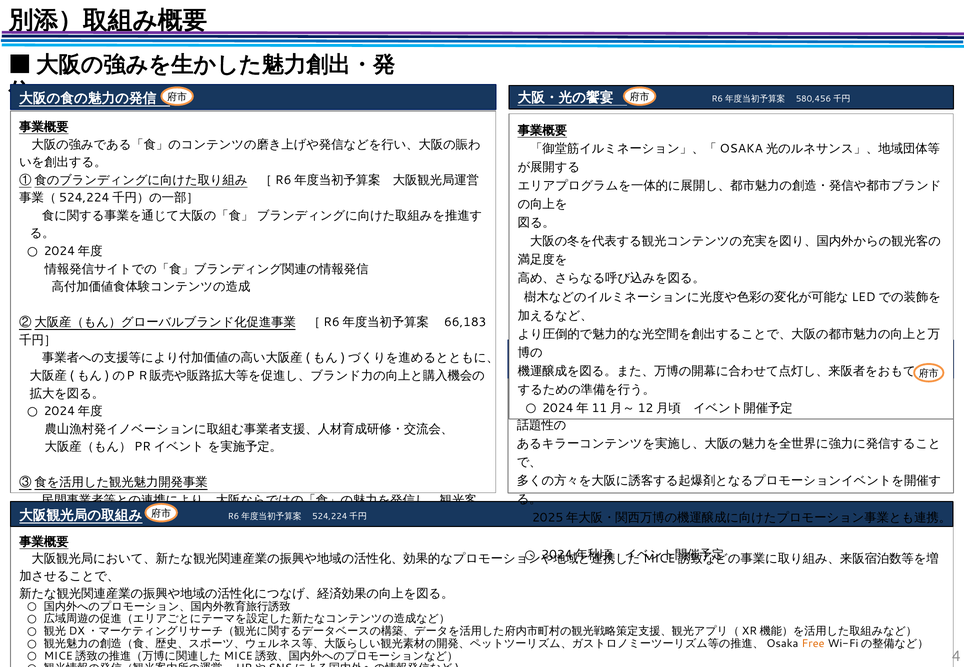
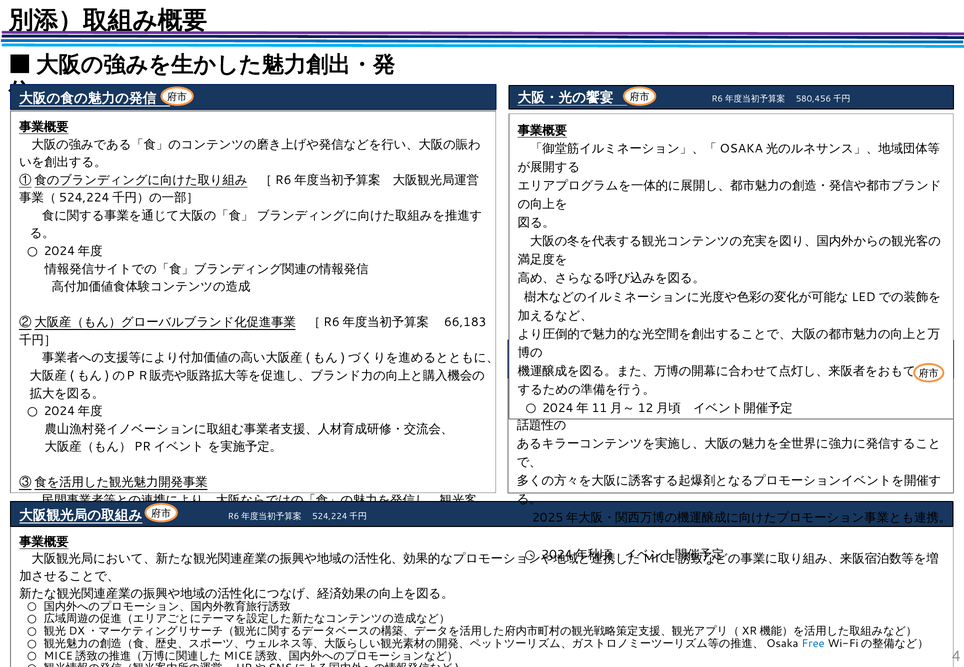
Free colour: orange -> blue
